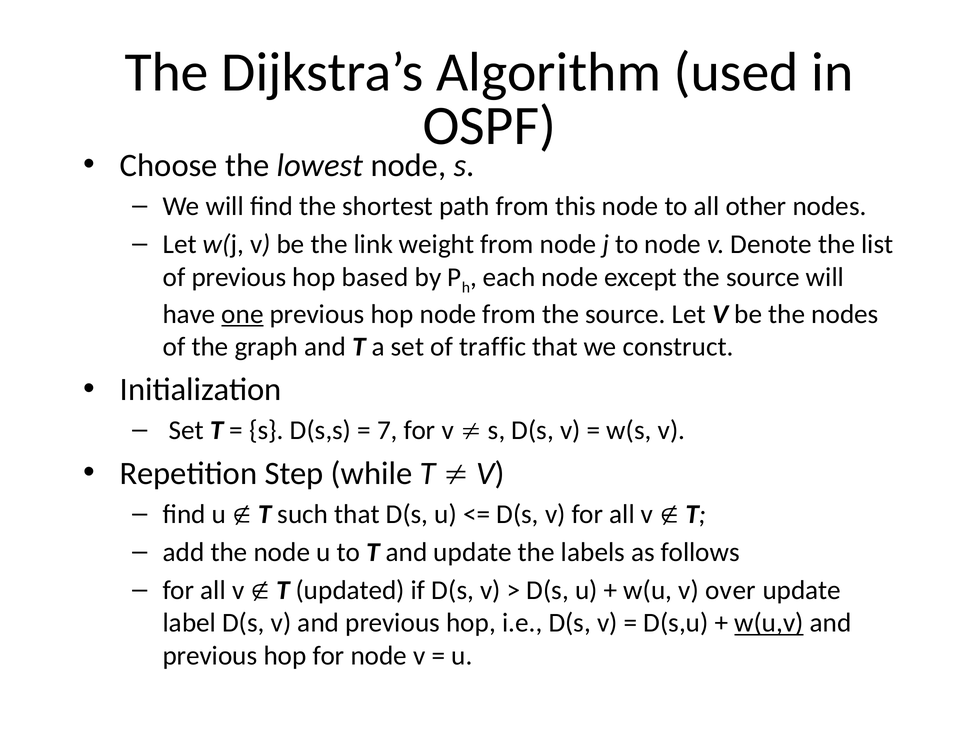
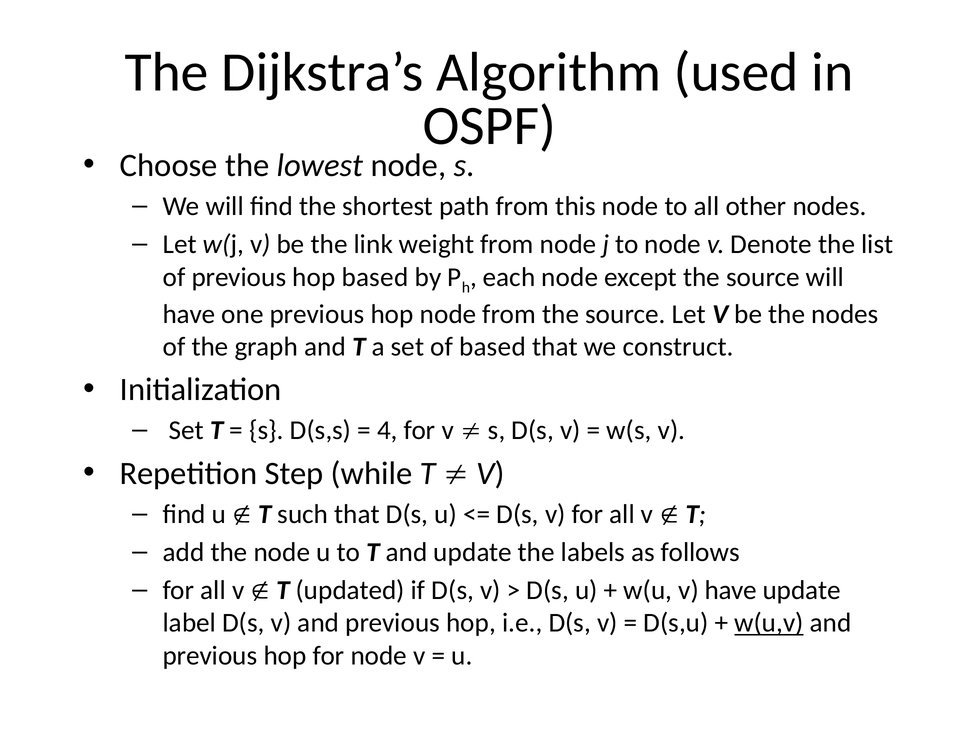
one underline: present -> none
of traffic: traffic -> based
7: 7 -> 4
v over: over -> have
